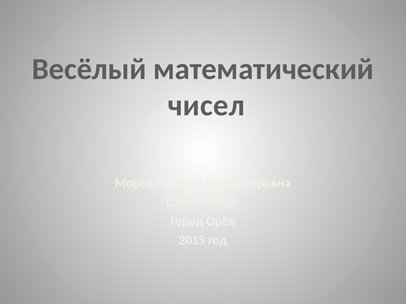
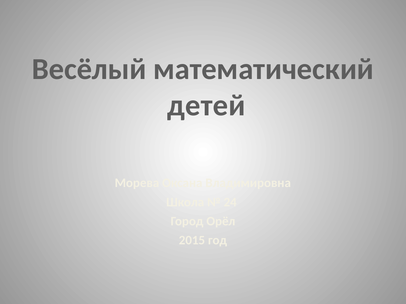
чисел: чисел -> детей
